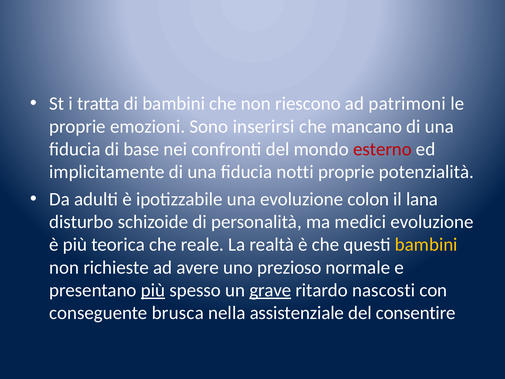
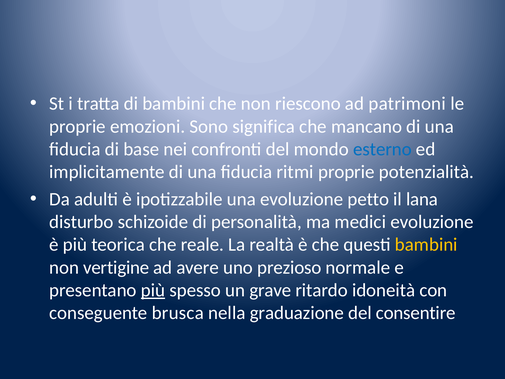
inserirsi: inserirsi -> significa
esterno colour: red -> blue
notti: notti -> ritmi
colon: colon -> petto
richieste: richieste -> vertigine
grave underline: present -> none
nascosti: nascosti -> idoneità
assistenziale: assistenziale -> graduazione
